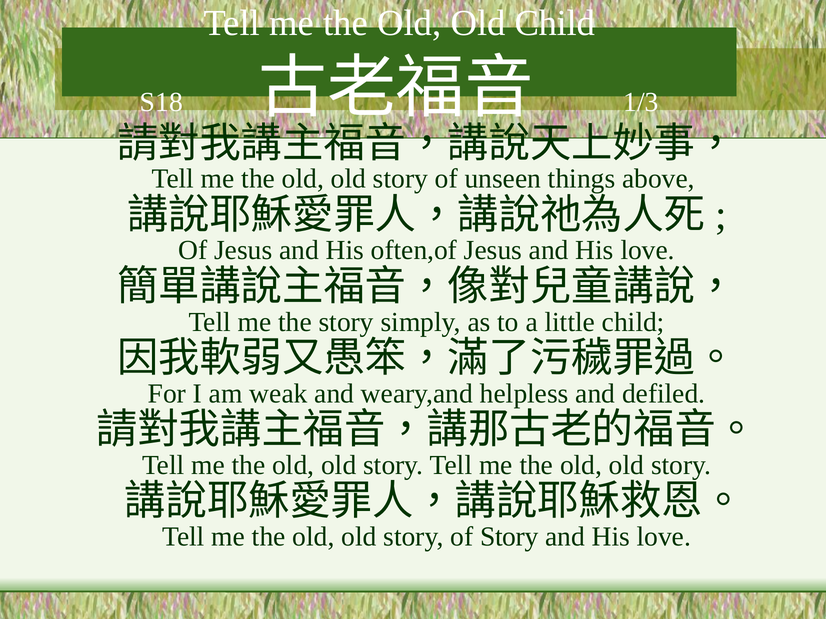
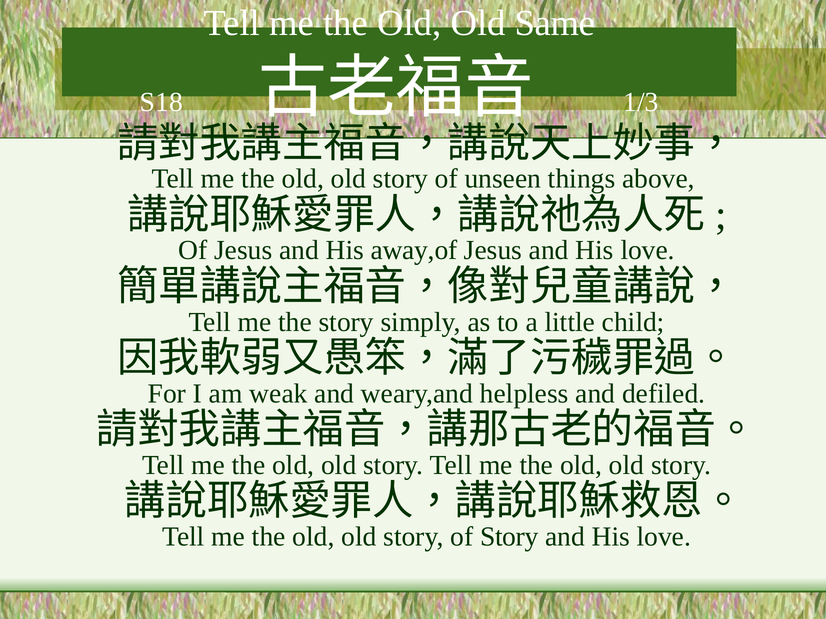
Old Child: Child -> Same
often,of: often,of -> away,of
